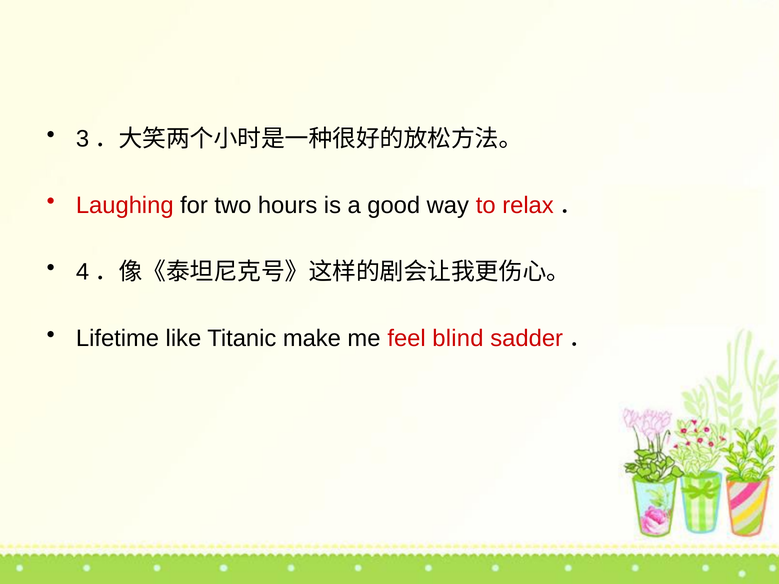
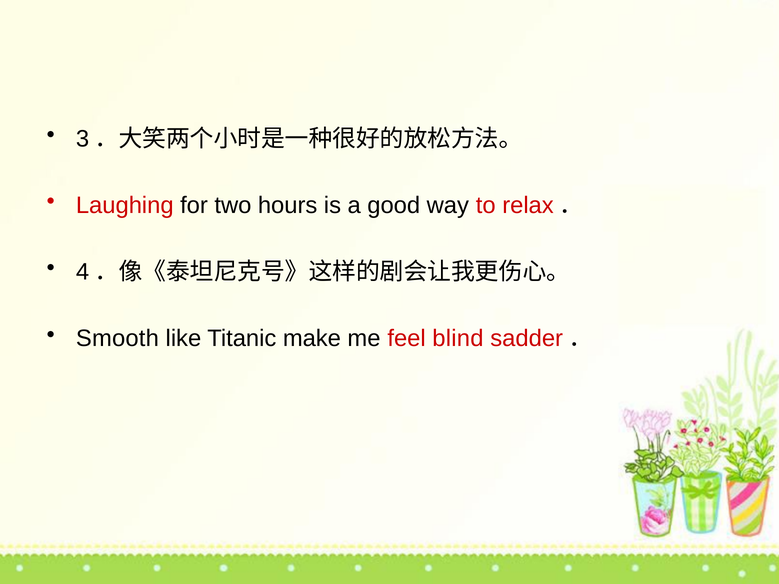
Lifetime: Lifetime -> Smooth
